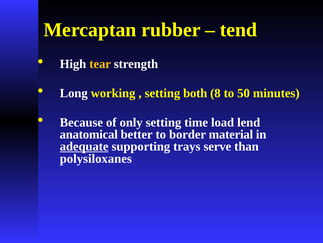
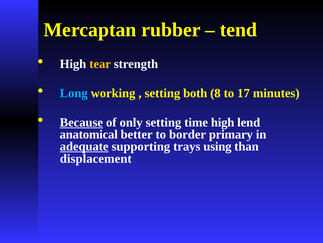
Long colour: white -> light blue
50: 50 -> 17
Because underline: none -> present
time load: load -> high
material: material -> primary
serve: serve -> using
polysiloxanes: polysiloxanes -> displacement
